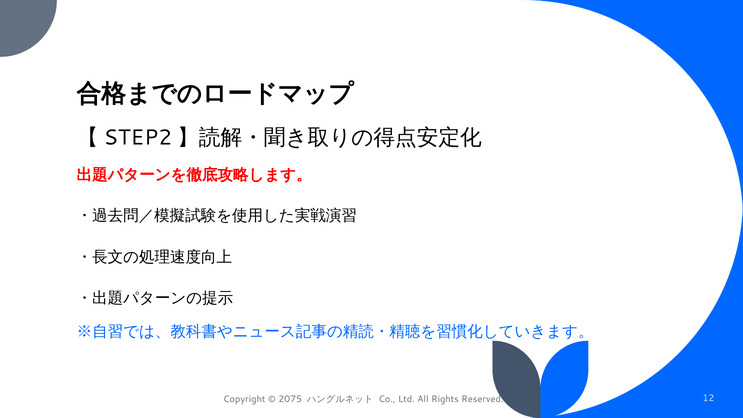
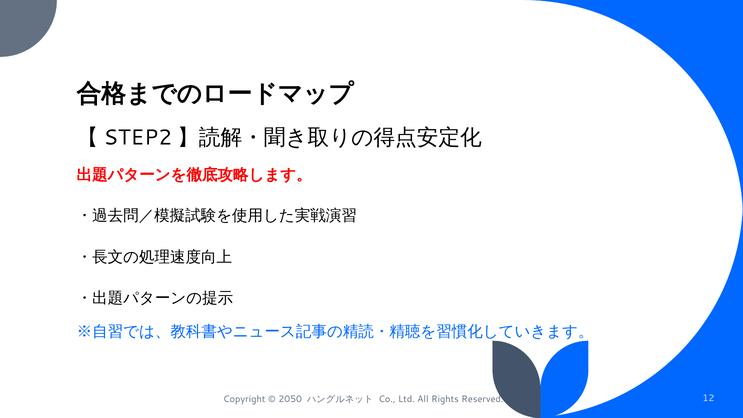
2075: 2075 -> 2050
